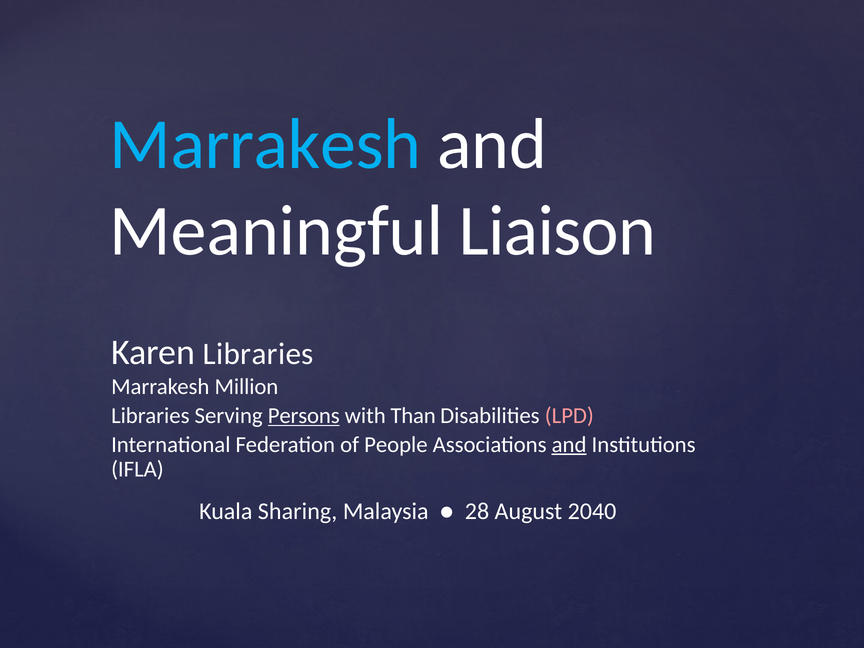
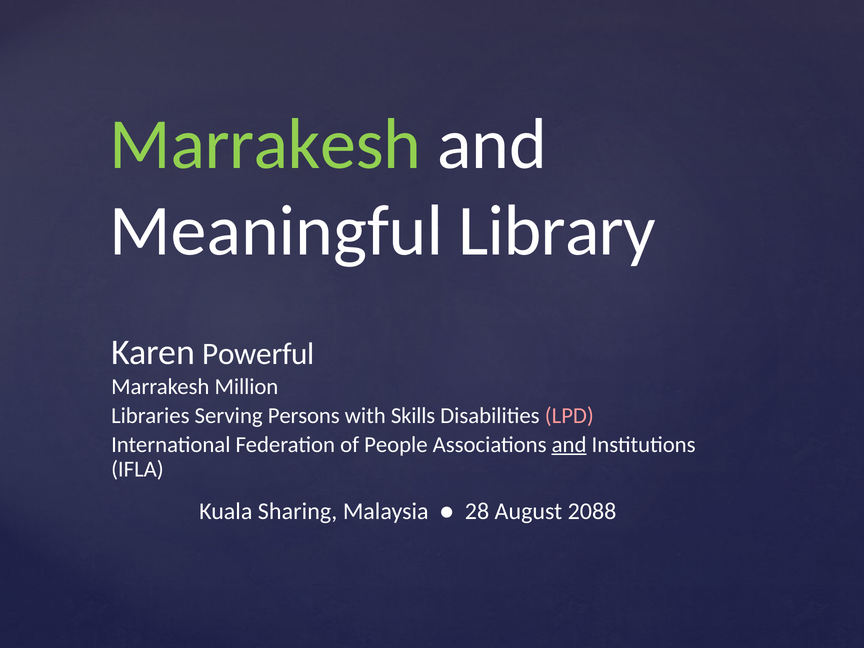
Marrakesh at (265, 145) colour: light blue -> light green
Liaison: Liaison -> Library
Karen Libraries: Libraries -> Powerful
Persons underline: present -> none
Than: Than -> Skills
2040: 2040 -> 2088
